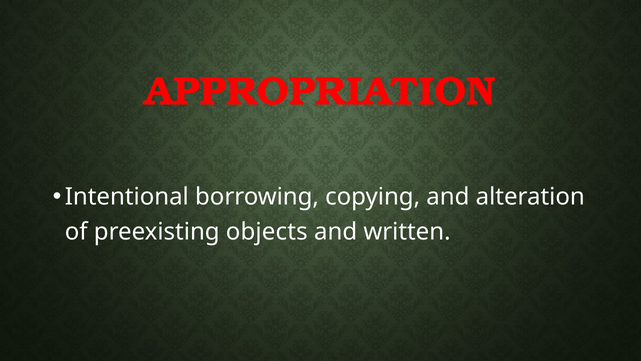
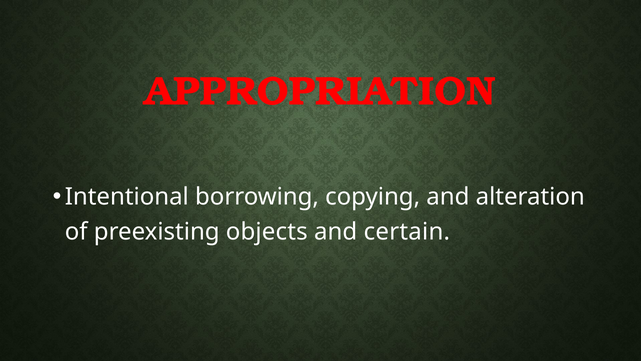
written: written -> certain
